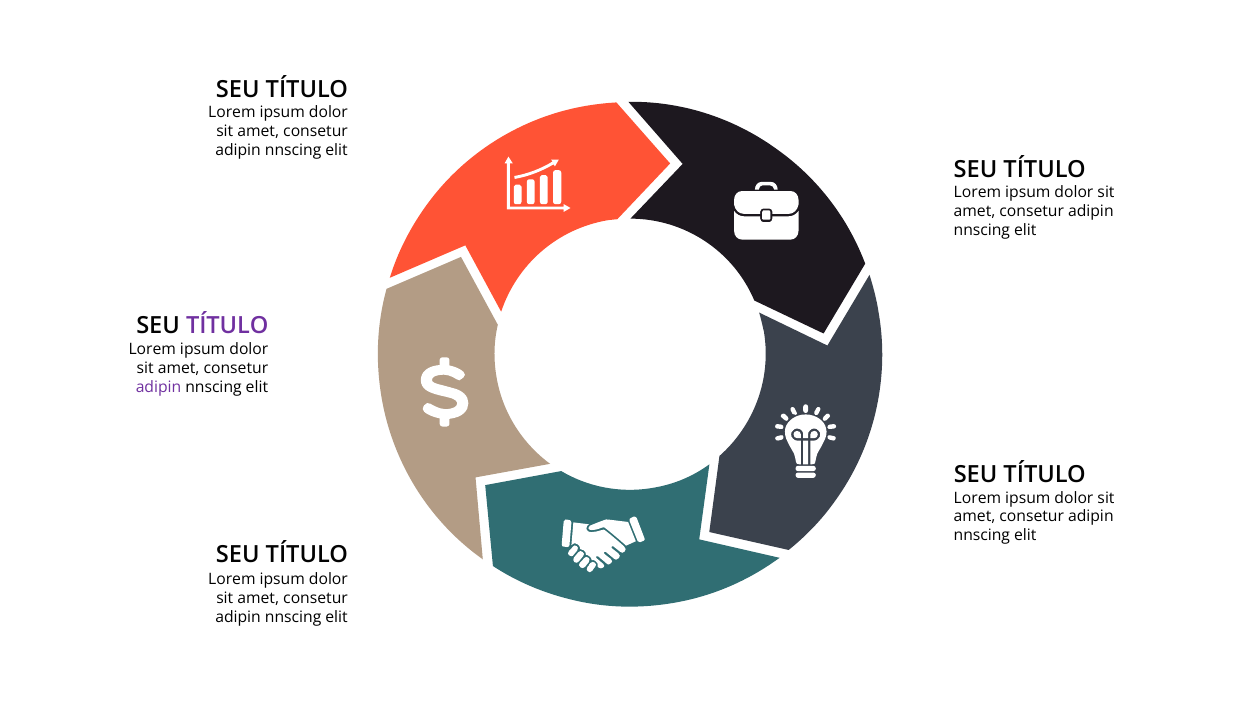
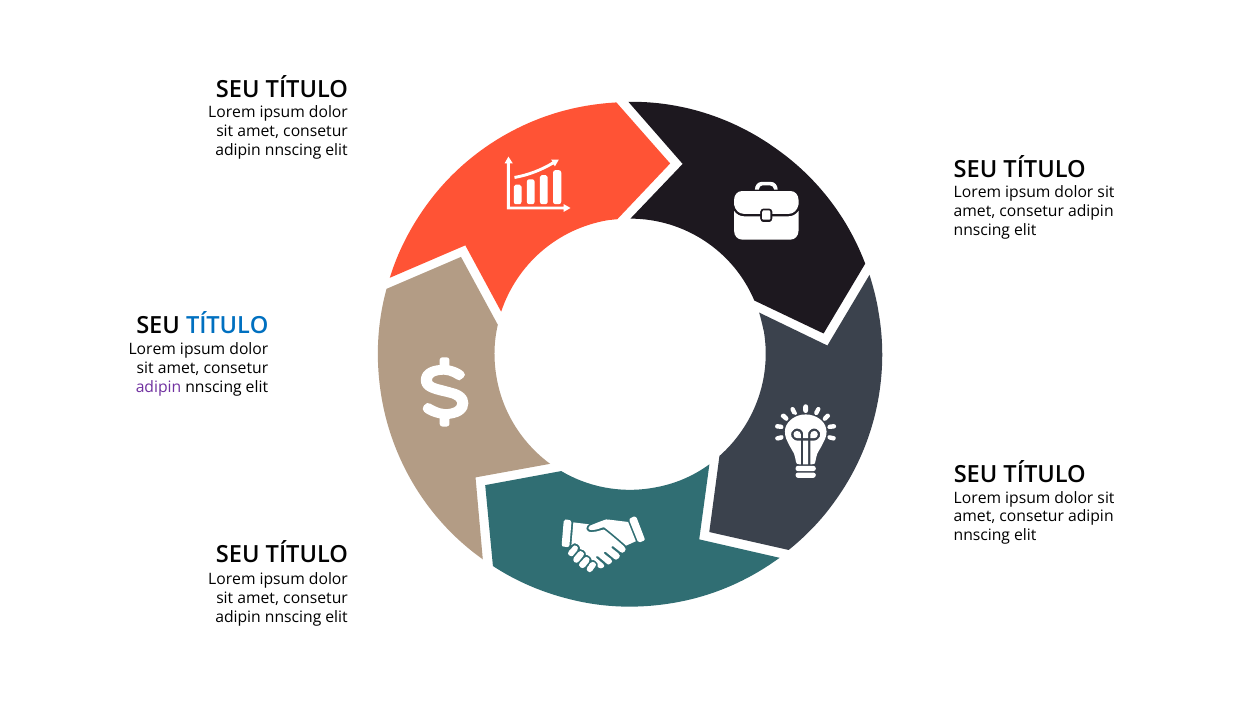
TÍTULO at (227, 326) colour: purple -> blue
